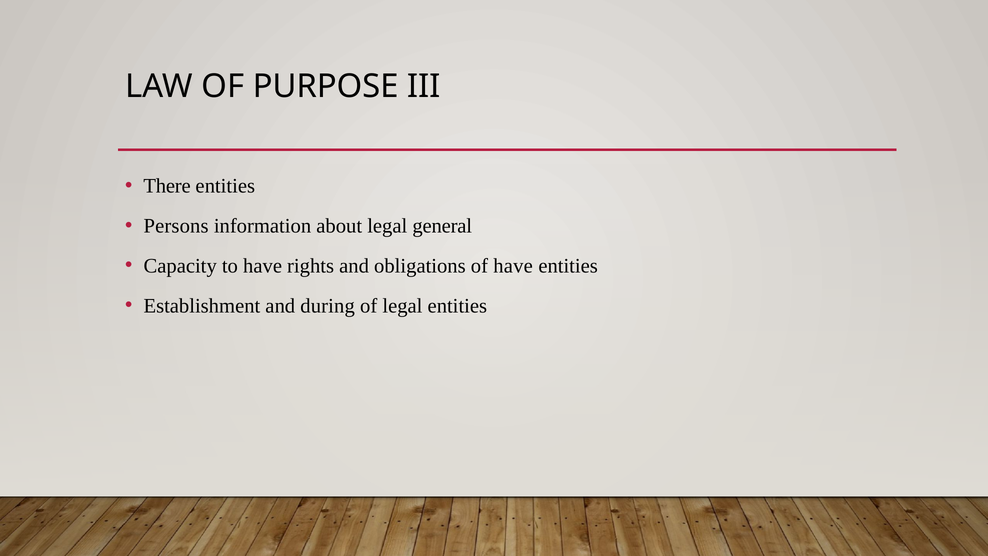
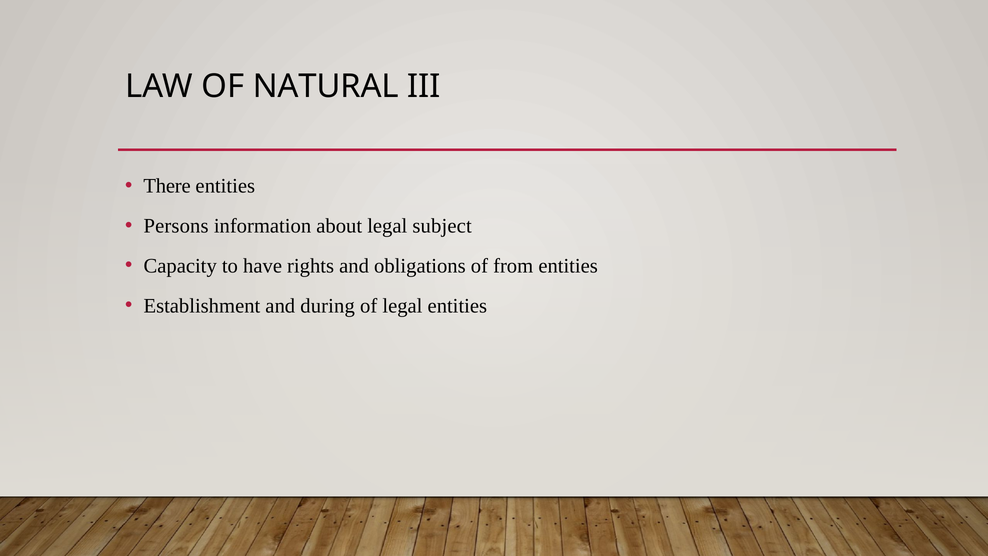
PURPOSE: PURPOSE -> NATURAL
general: general -> subject
of have: have -> from
